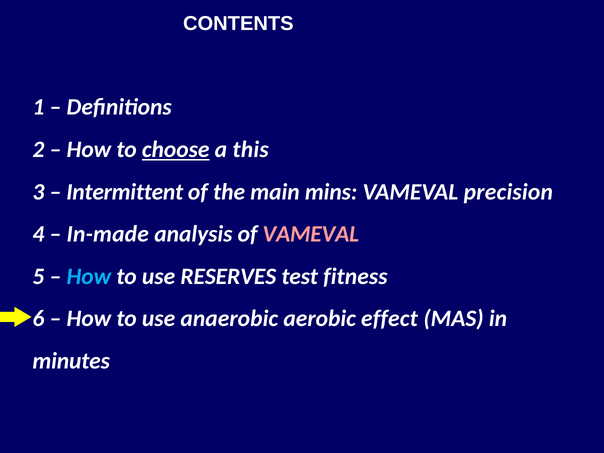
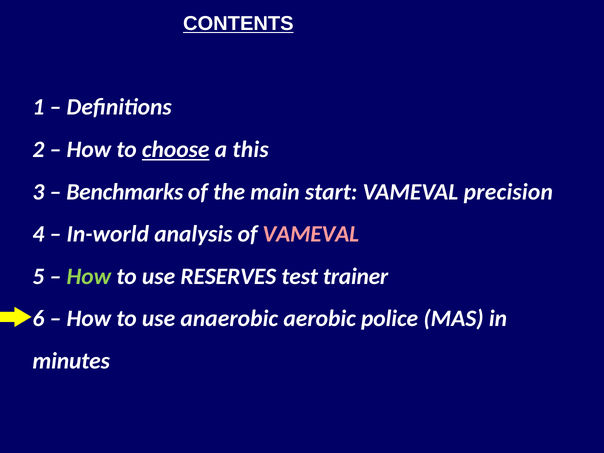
CONTENTS underline: none -> present
Intermittent: Intermittent -> Benchmarks
mins: mins -> start
In-made: In-made -> In-world
How at (89, 276) colour: light blue -> light green
fitness: fitness -> trainer
effect: effect -> police
